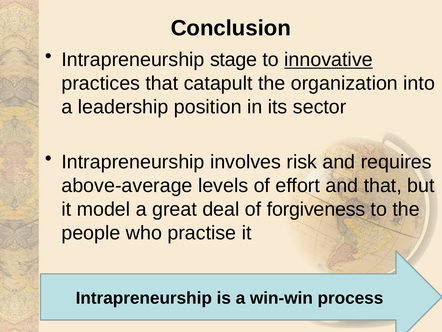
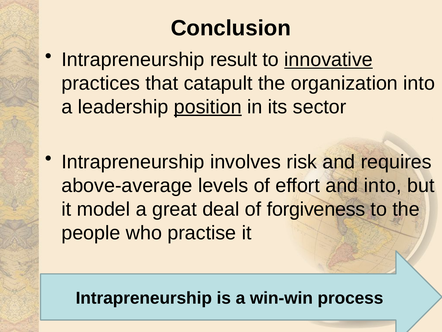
stage: stage -> result
position underline: none -> present
and that: that -> into
